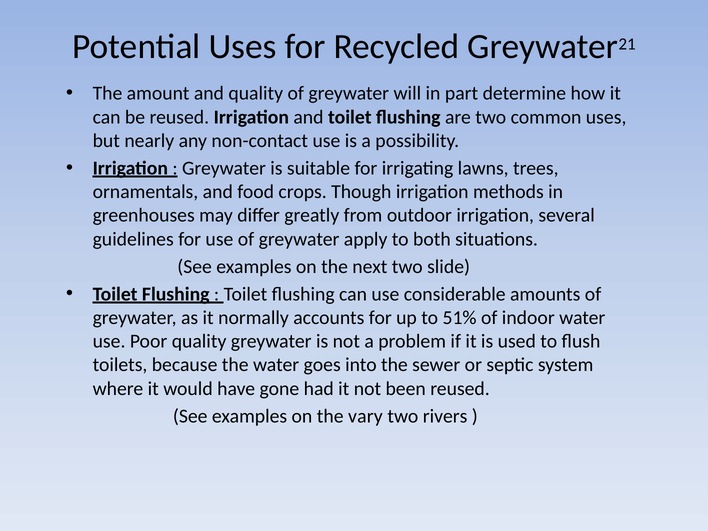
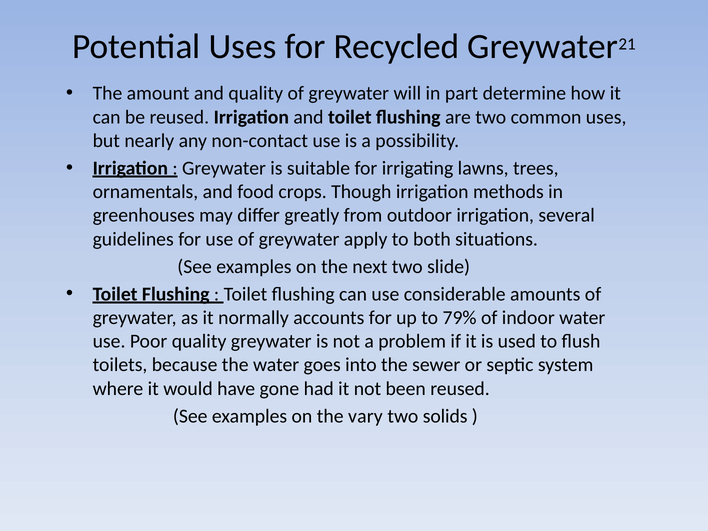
51%: 51% -> 79%
rivers: rivers -> solids
